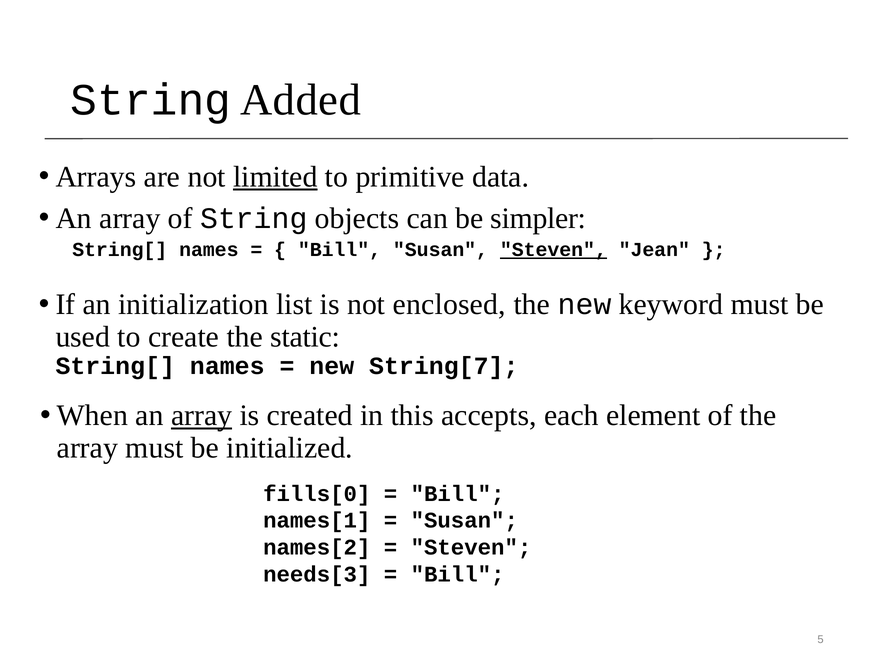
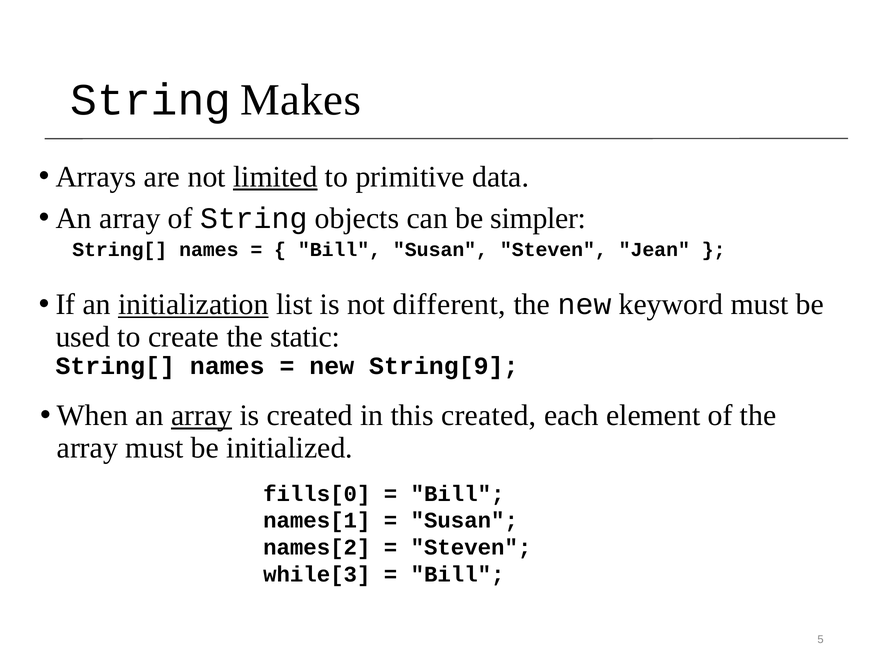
Added: Added -> Makes
Steven at (553, 250) underline: present -> none
initialization underline: none -> present
enclosed: enclosed -> different
String[7: String[7 -> String[9
this accepts: accepts -> created
needs[3: needs[3 -> while[3
